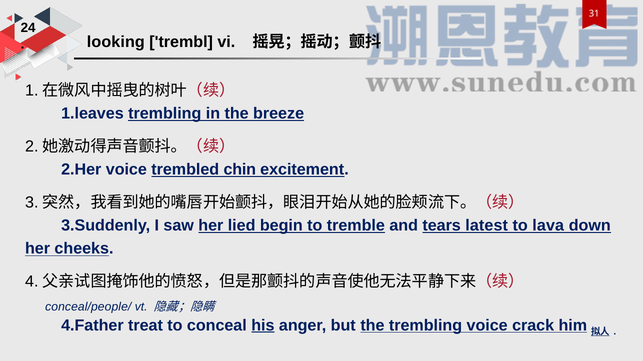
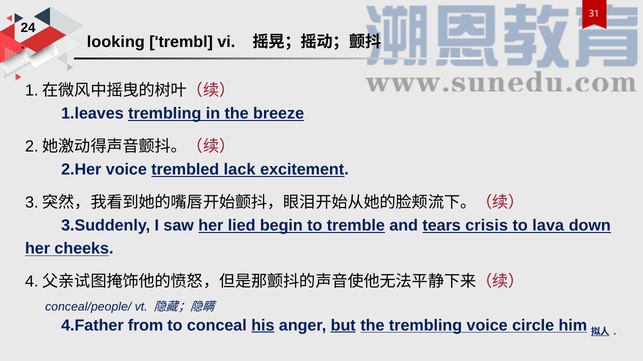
chin: chin -> lack
latest: latest -> crisis
treat: treat -> from
but underline: none -> present
crack: crack -> circle
